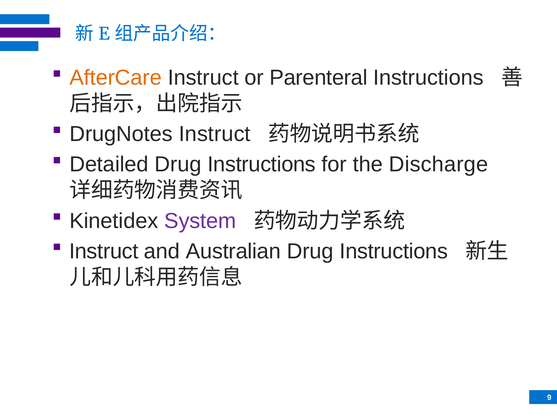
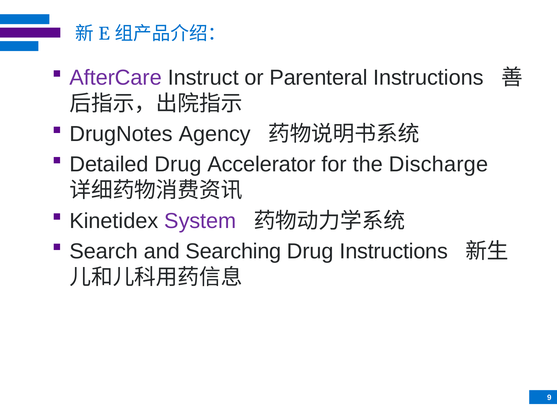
AfterCare colour: orange -> purple
DrugNotes Instruct: Instruct -> Agency
Detailed Drug Instructions: Instructions -> Accelerator
Instruct at (104, 251): Instruct -> Search
Australian: Australian -> Searching
